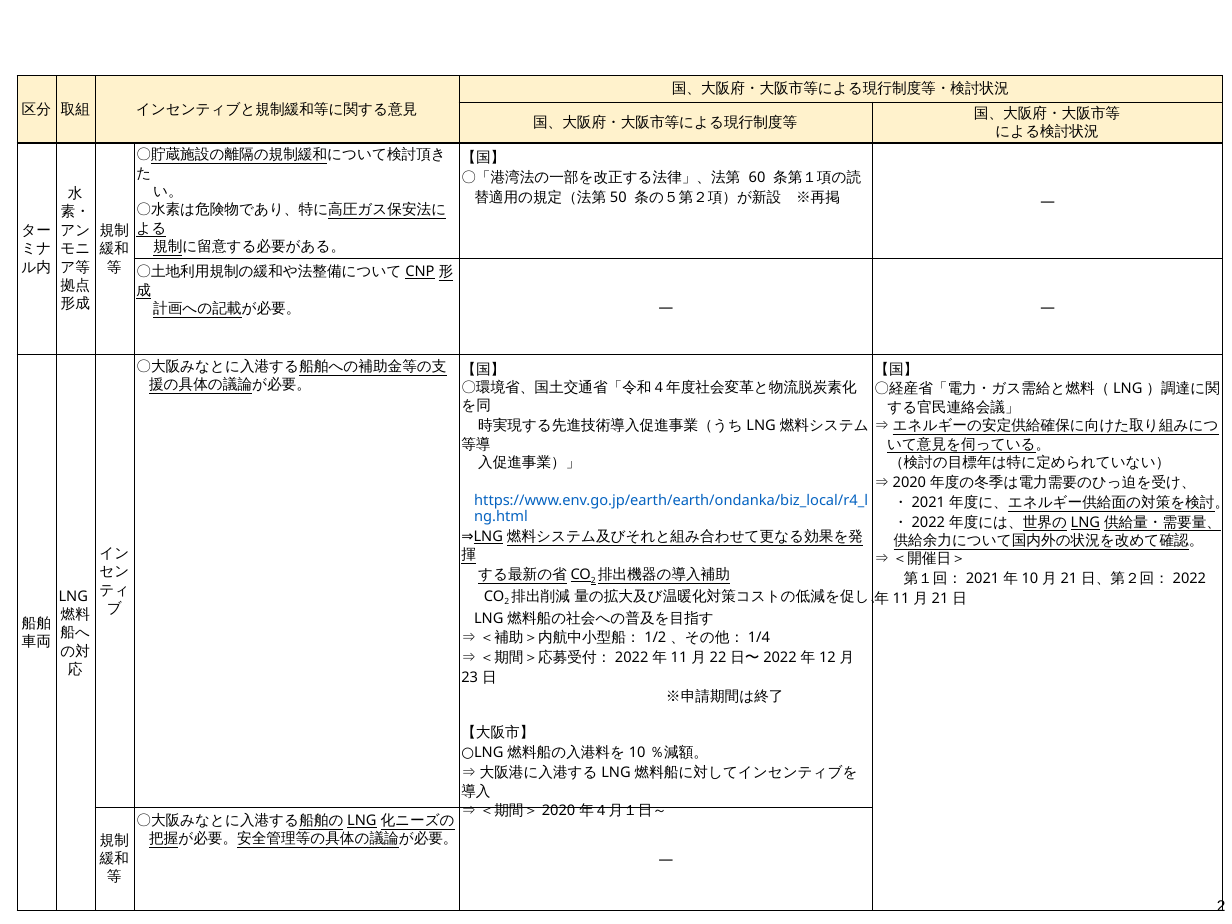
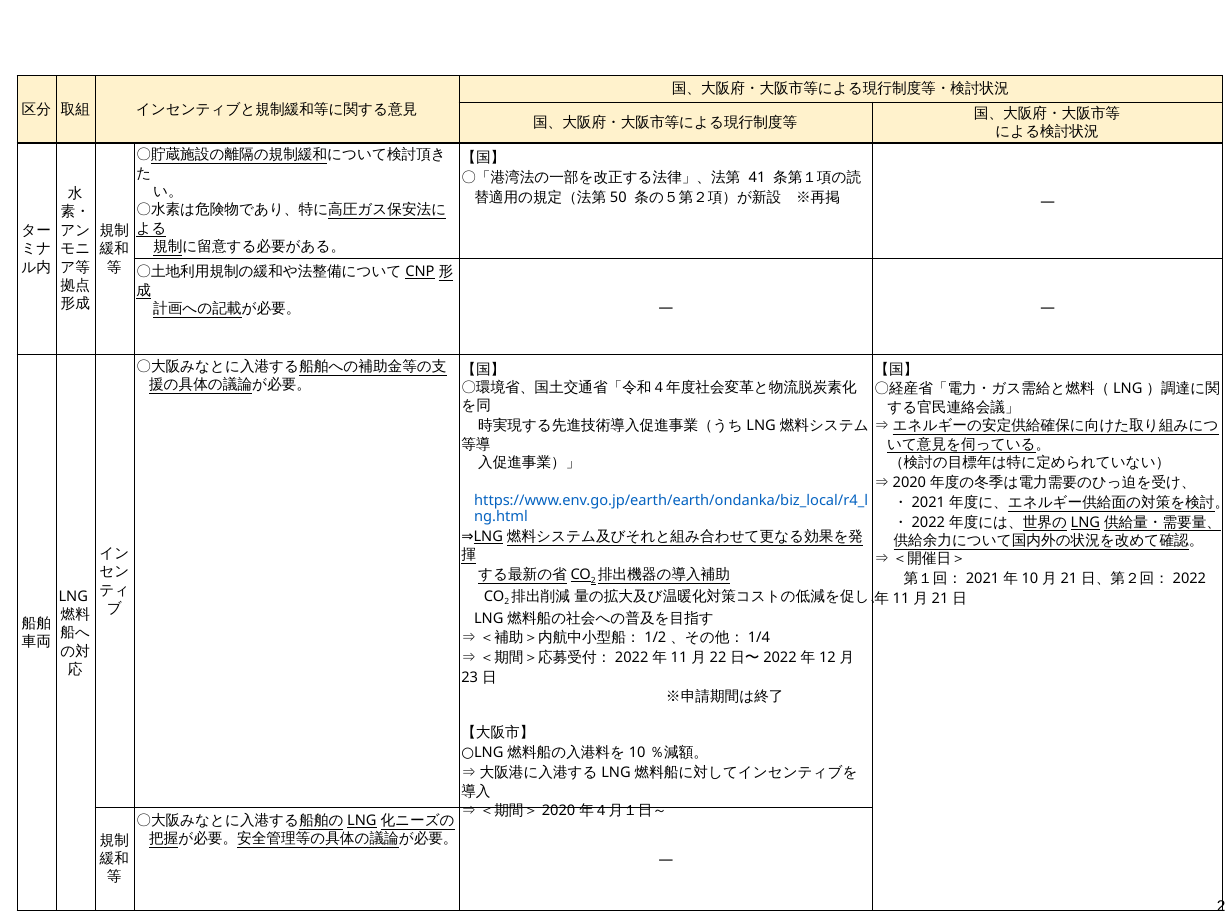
60: 60 -> 41
